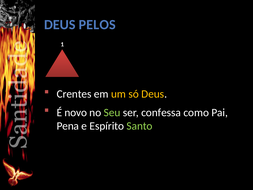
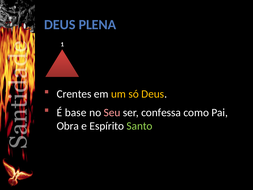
PELOS: PELOS -> PLENA
novo: novo -> base
Seu colour: light green -> pink
Pena: Pena -> Obra
